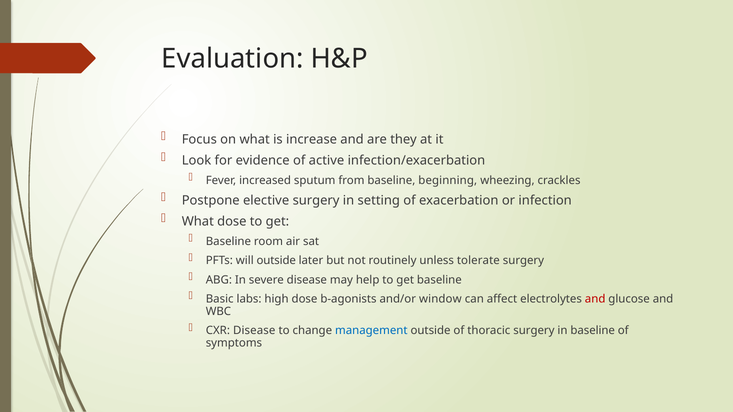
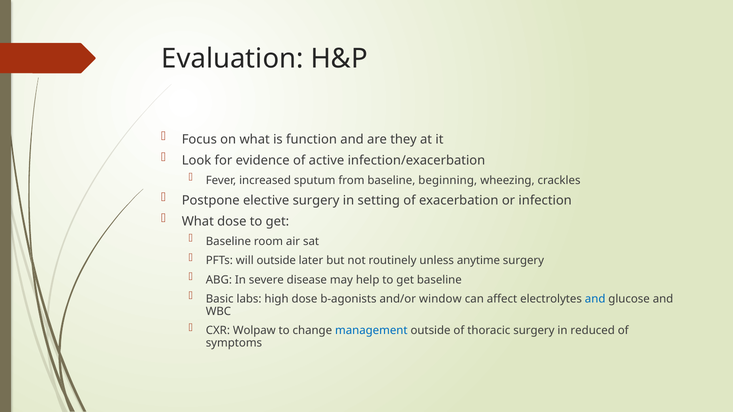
increase: increase -> function
tolerate: tolerate -> anytime
and at (595, 299) colour: red -> blue
CXR Disease: Disease -> Wolpaw
in baseline: baseline -> reduced
